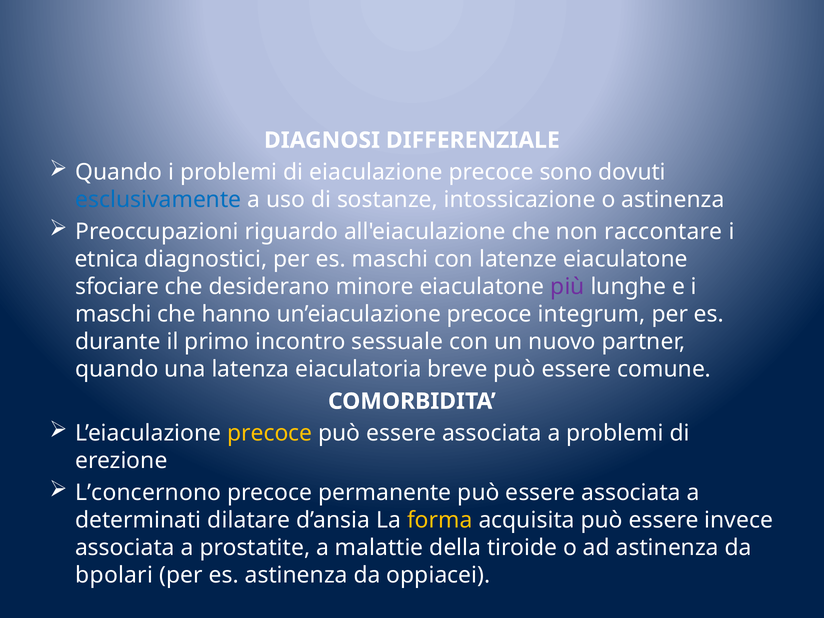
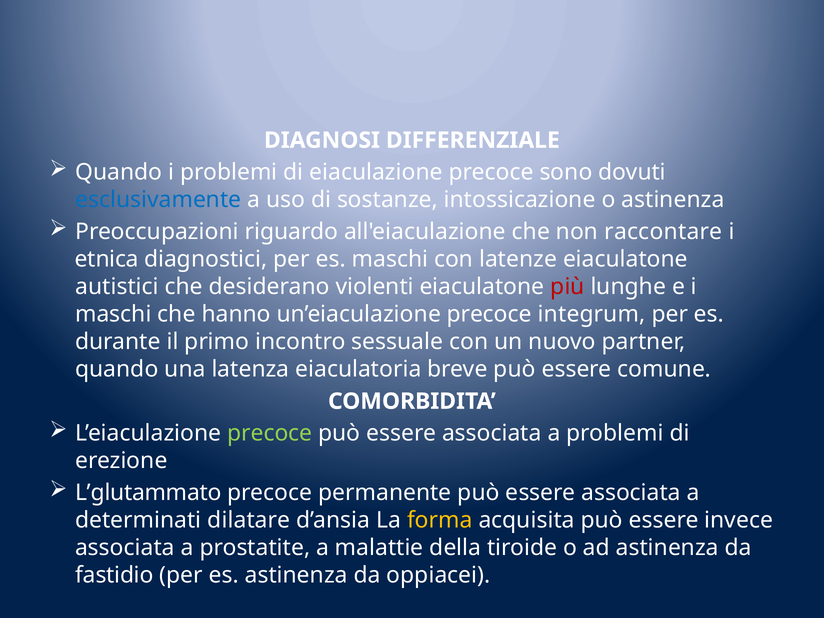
sfociare: sfociare -> autistici
minore: minore -> violenti
più colour: purple -> red
precoce at (270, 433) colour: yellow -> light green
L’concernono: L’concernono -> L’glutammato
bpolari: bpolari -> fastidio
